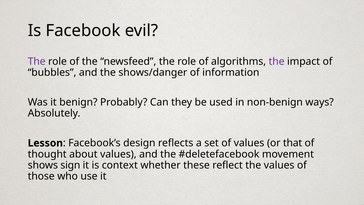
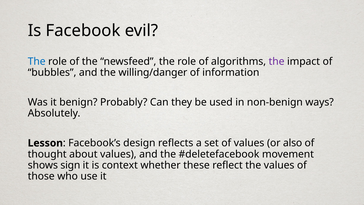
The at (37, 61) colour: purple -> blue
shows/danger: shows/danger -> willing/danger
that: that -> also
